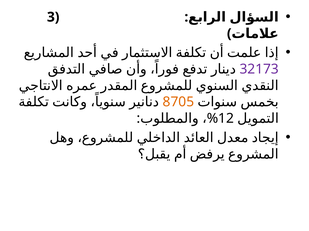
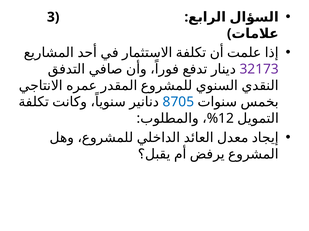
8705 colour: orange -> blue
